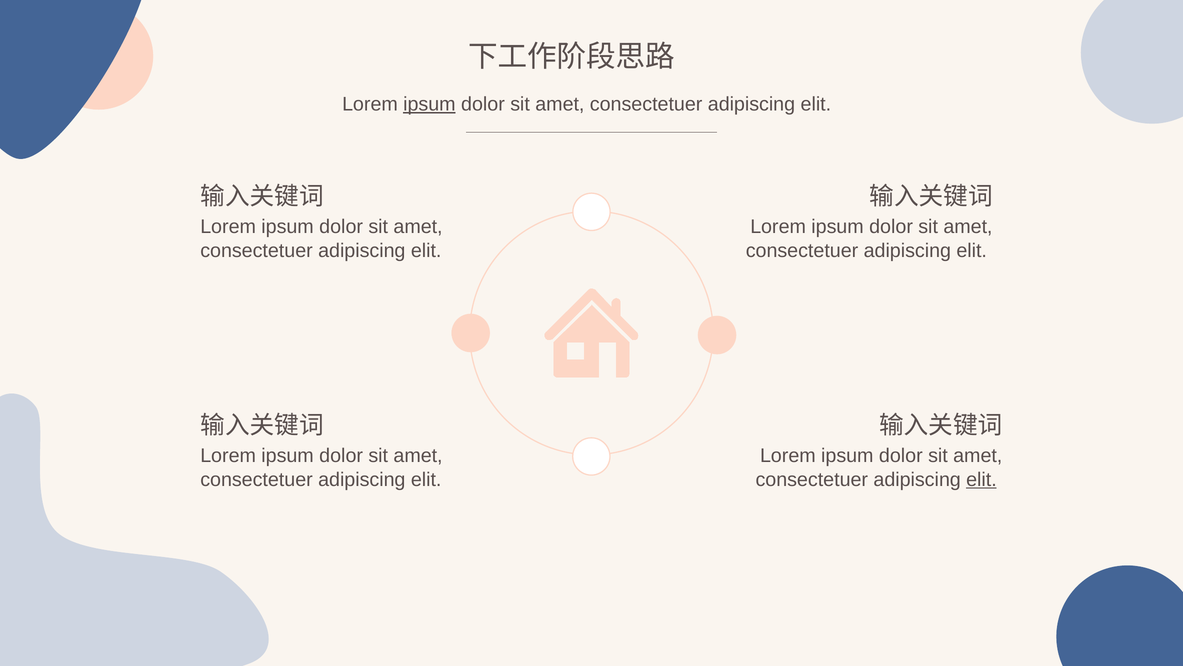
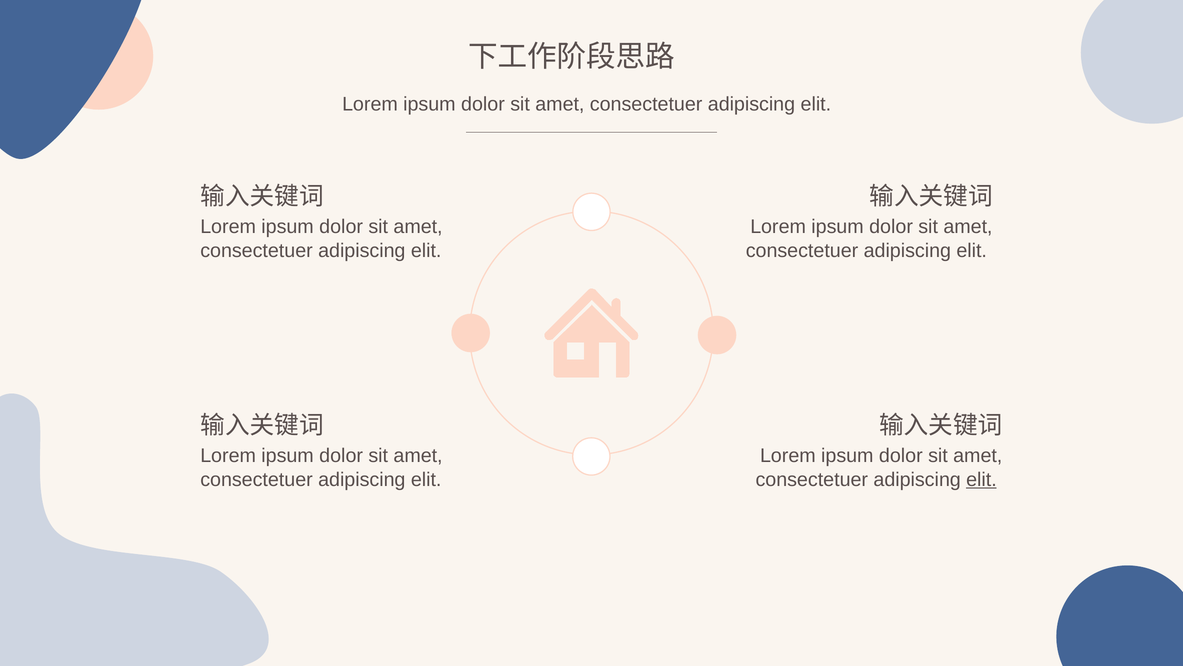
ipsum at (429, 104) underline: present -> none
